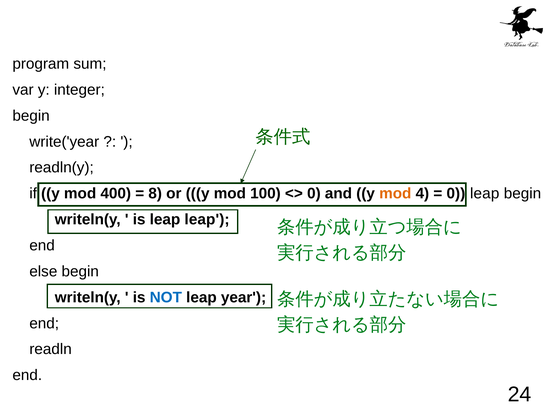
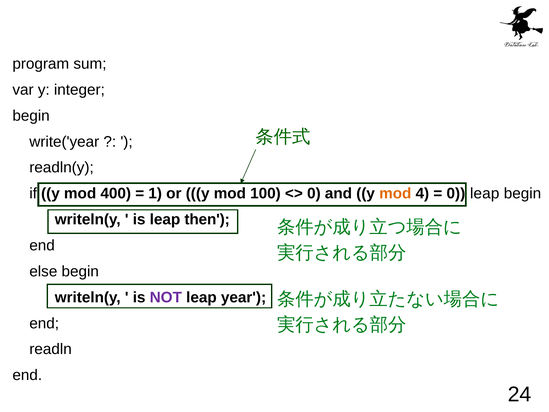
8: 8 -> 1
leap leap: leap -> then
NOT colour: blue -> purple
